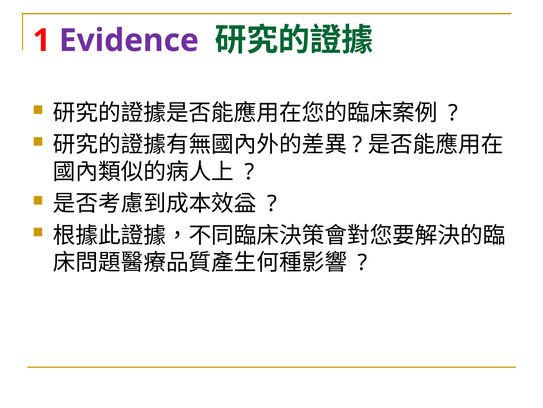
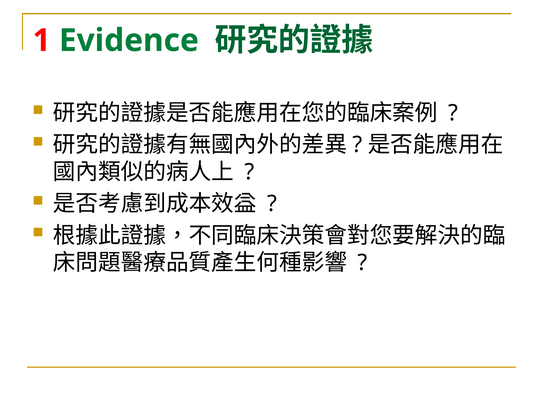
Evidence colour: purple -> green
